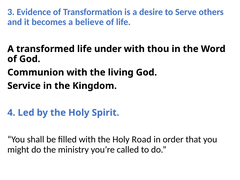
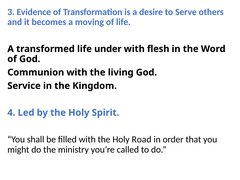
believe: believe -> moving
thou: thou -> flesh
